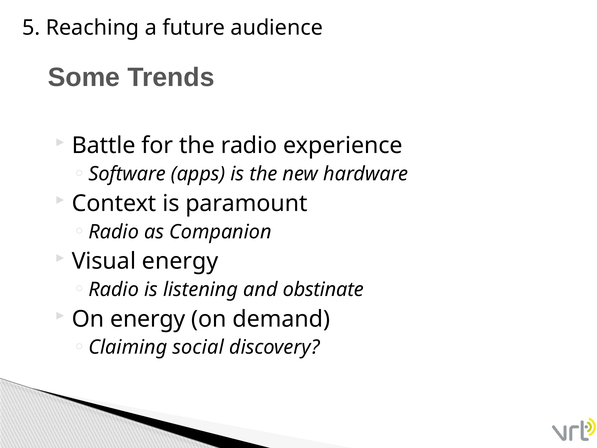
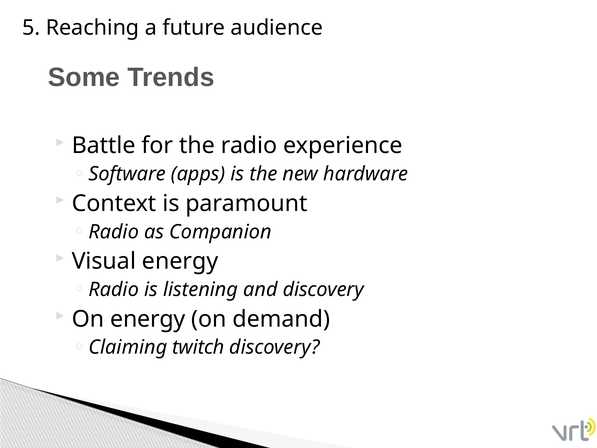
and obstinate: obstinate -> discovery
social: social -> twitch
